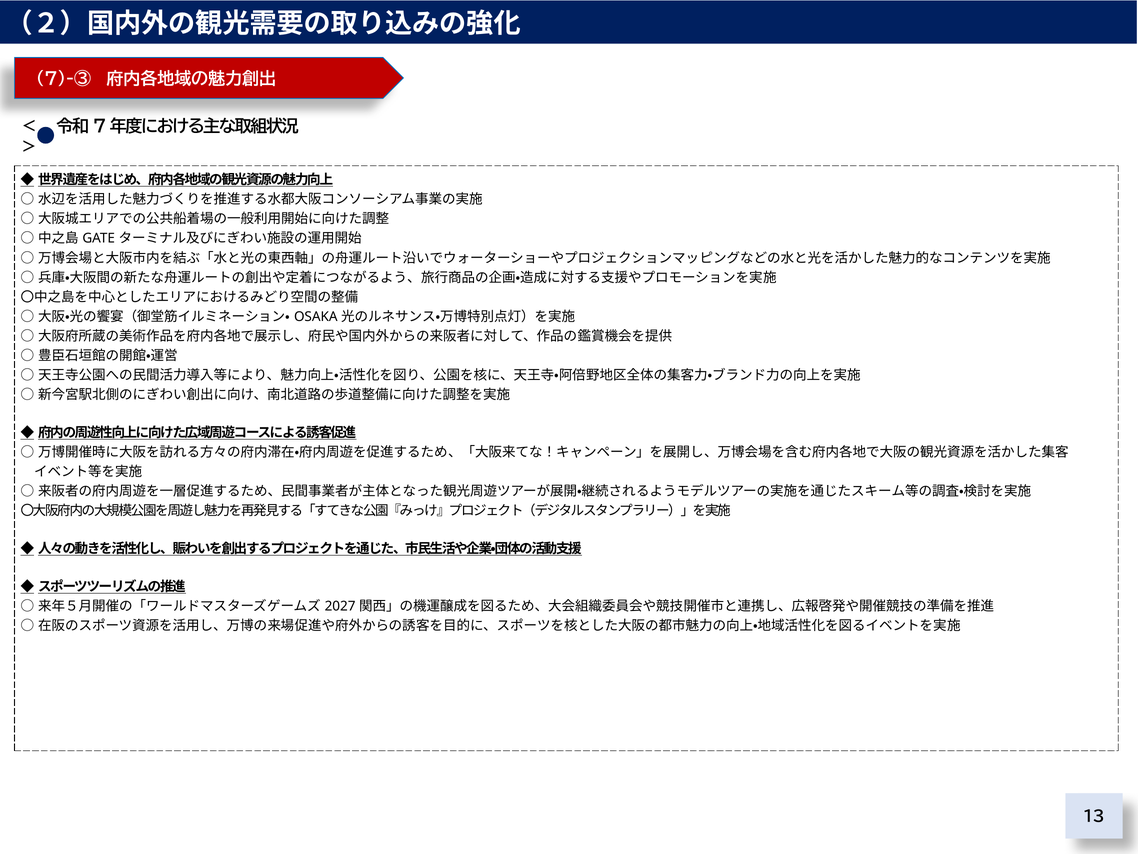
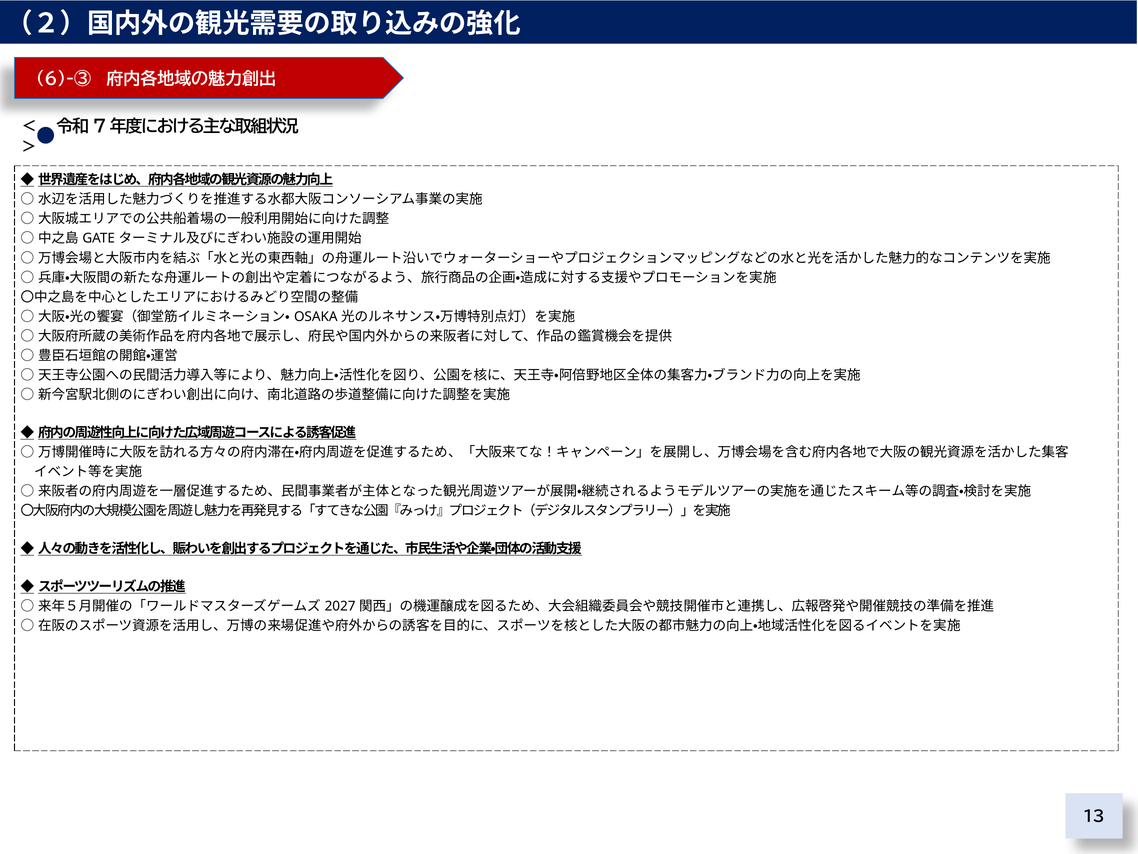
7)-③: 7)-③ -> 6)-③
